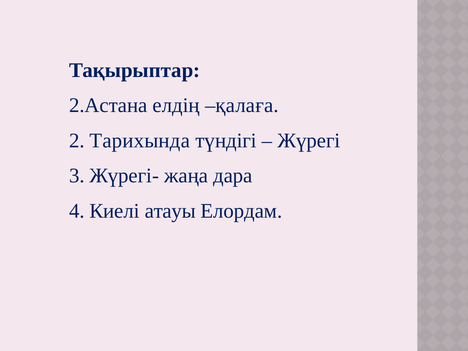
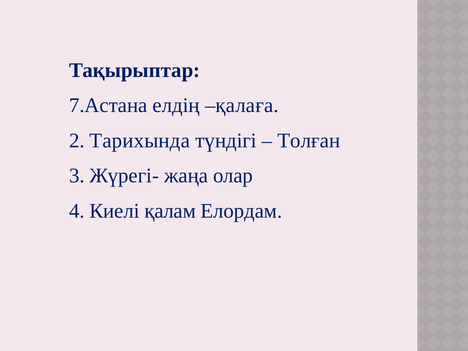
2.Астана: 2.Астана -> 7.Астана
Жүрегі: Жүрегі -> Толған
дара: дара -> олар
атауы: атауы -> қалам
